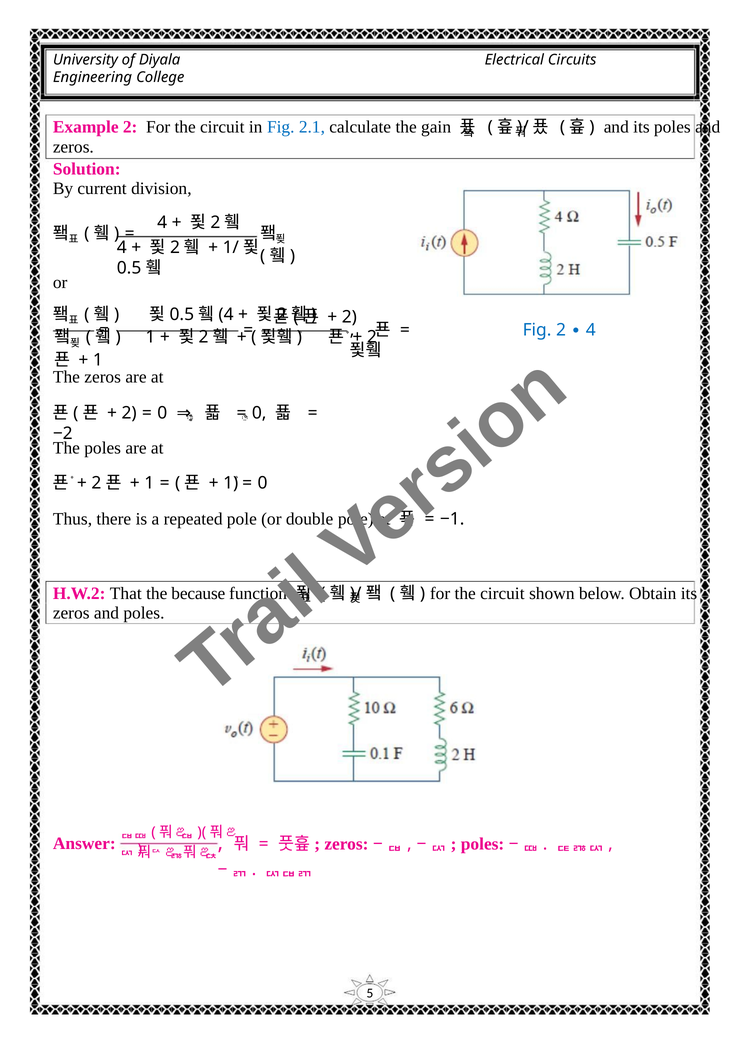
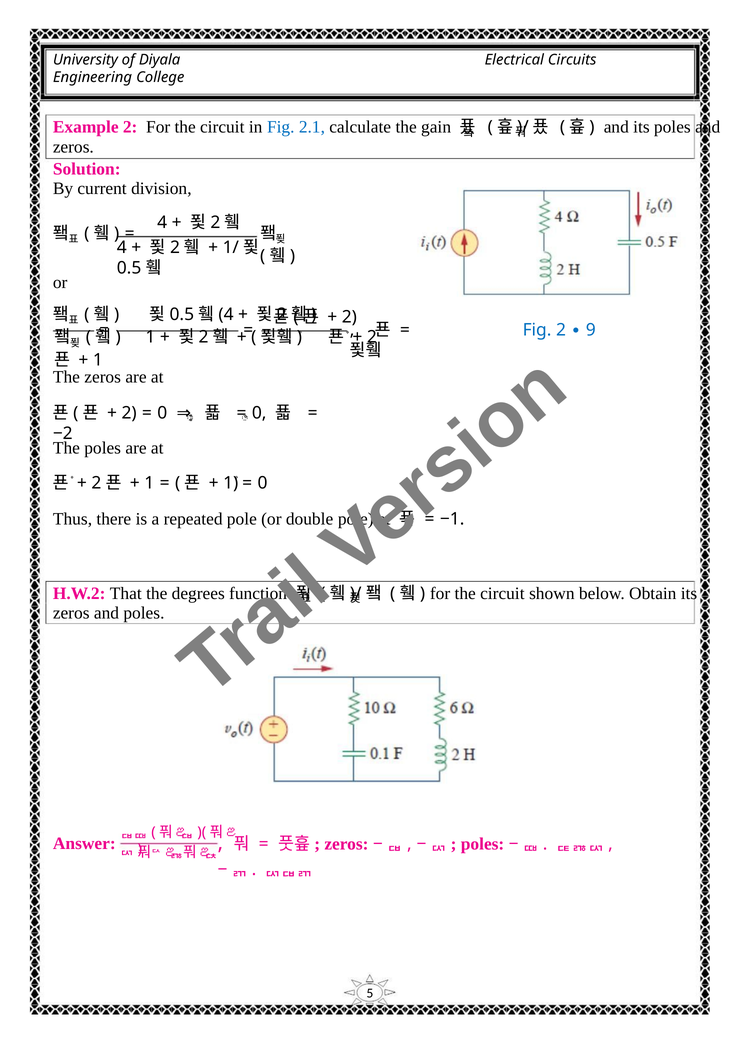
2 4: 4 -> 9
because: because -> degrees
